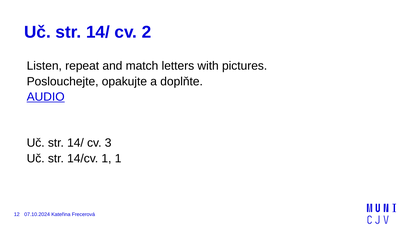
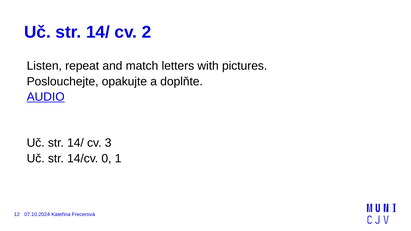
14/cv 1: 1 -> 0
